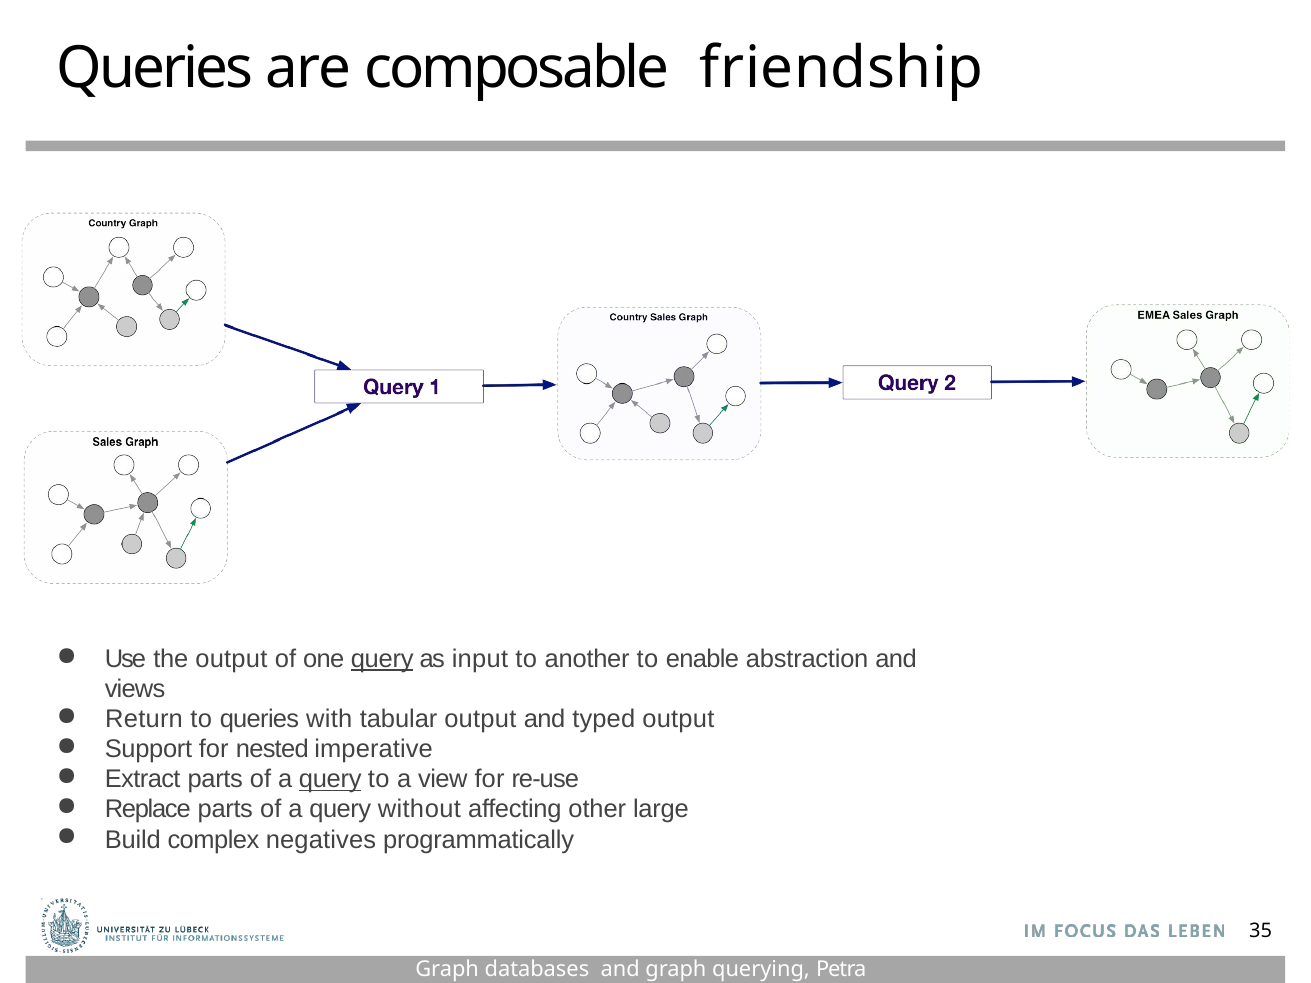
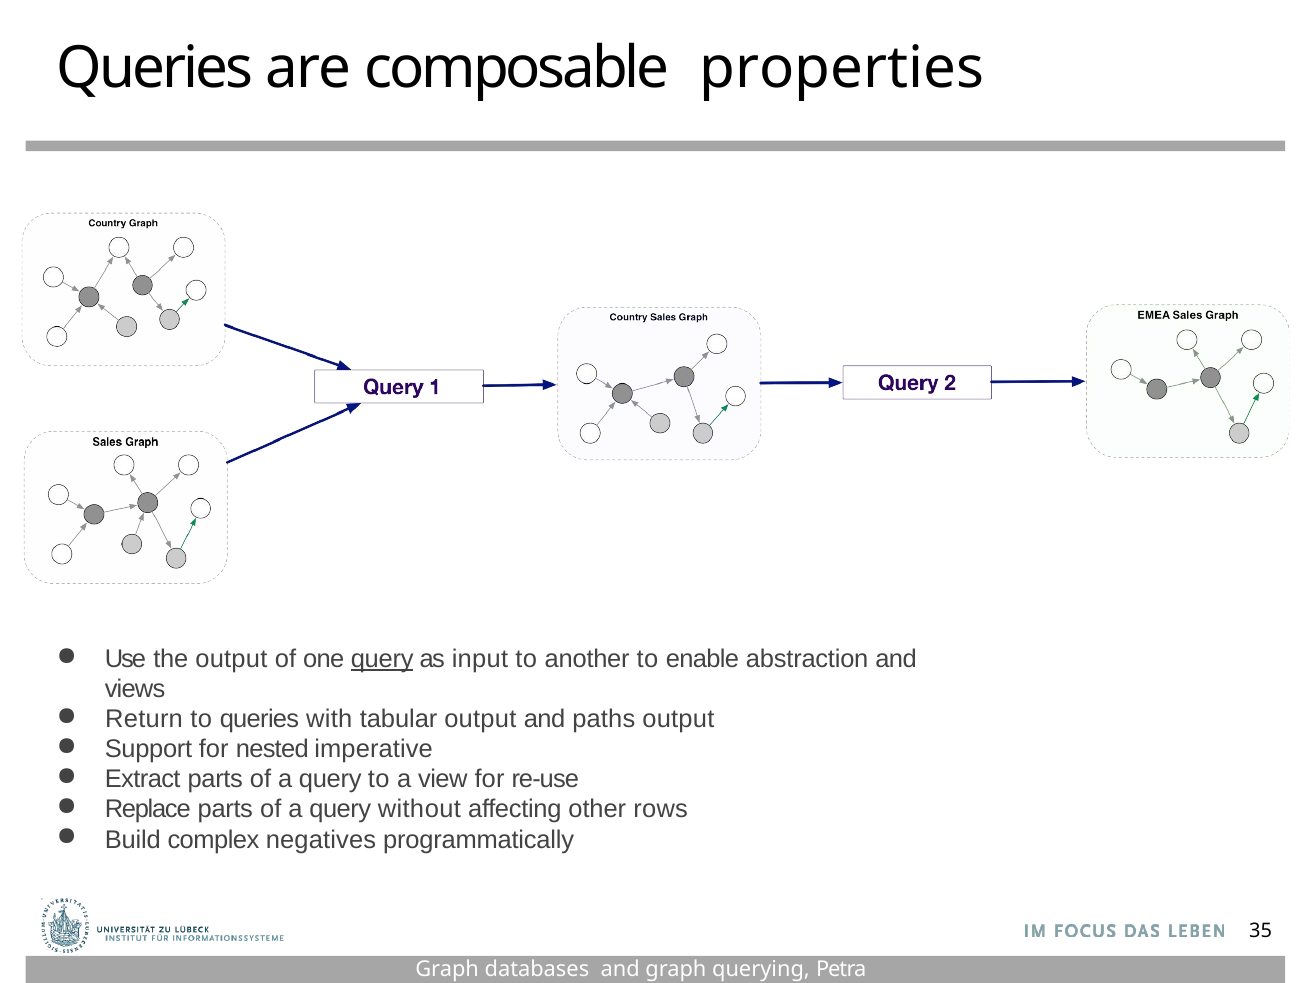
friendship: friendship -> properties
typed: typed -> paths
query at (330, 780) underline: present -> none
large: large -> rows
